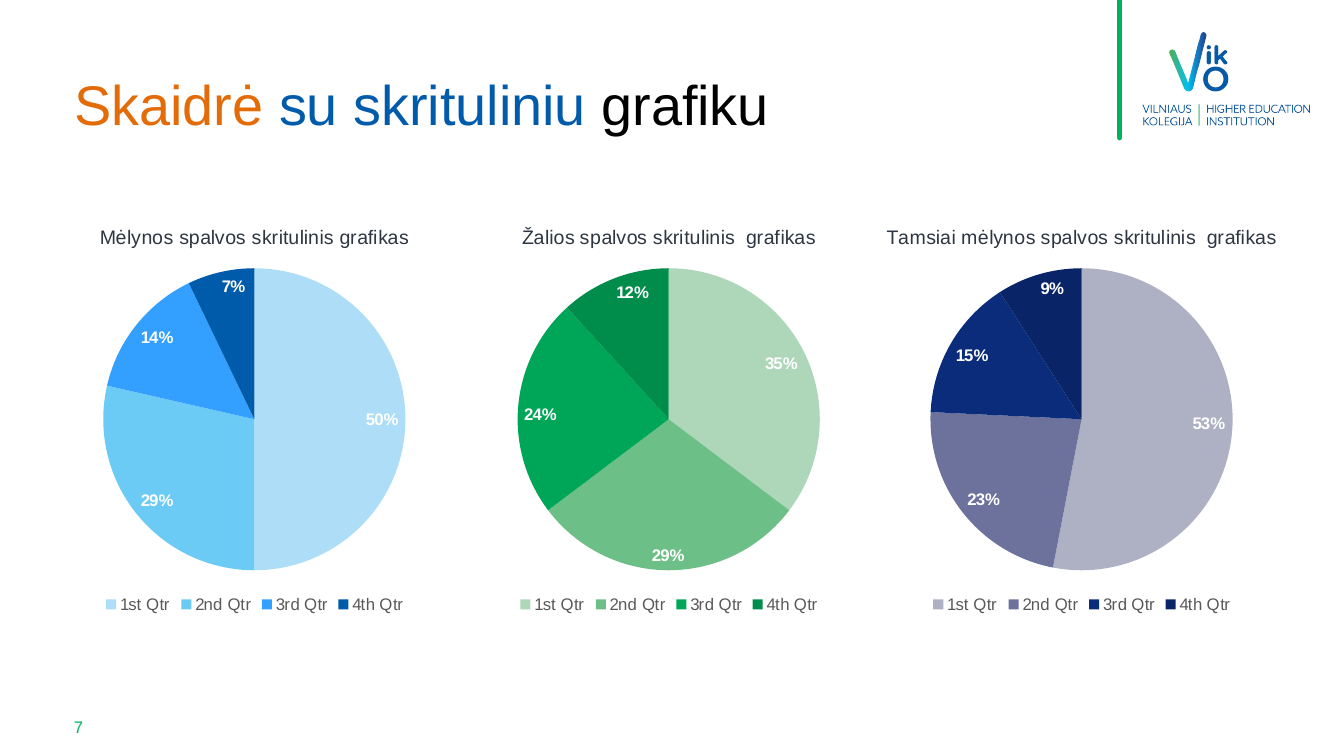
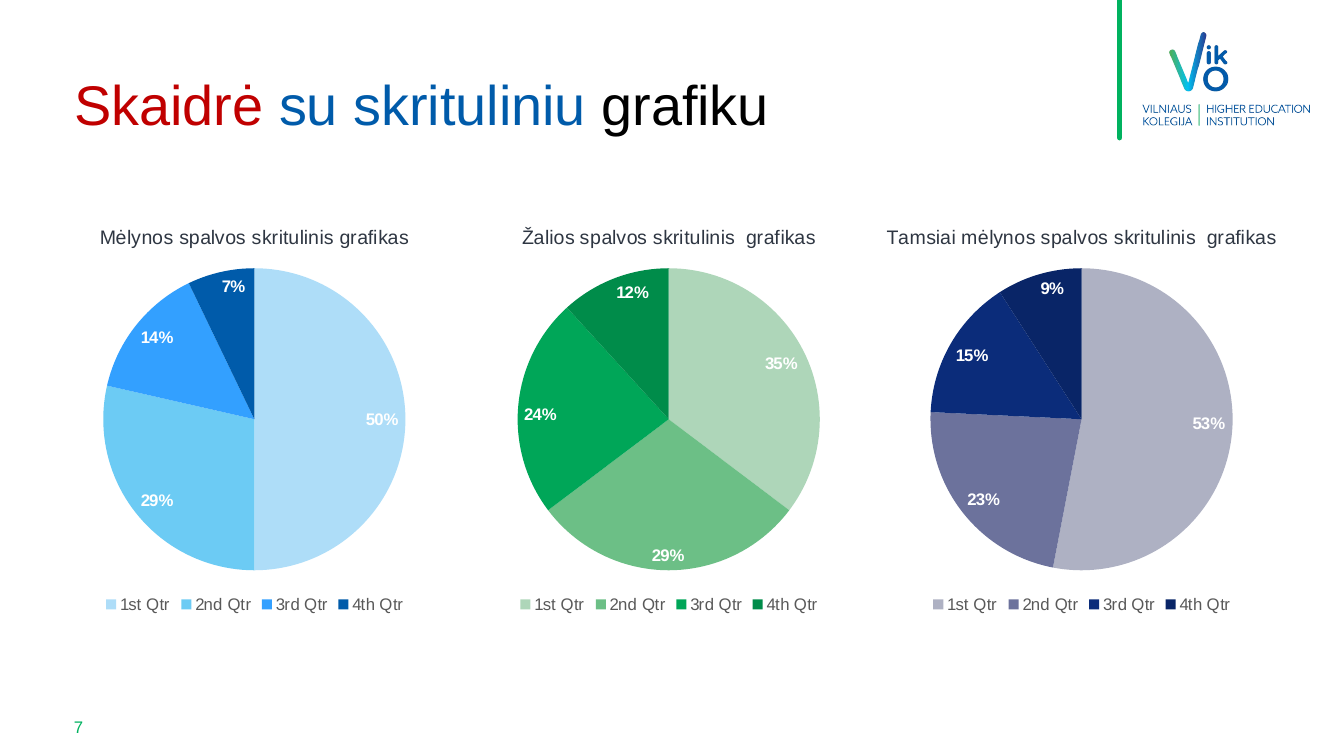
Skaidrė colour: orange -> red
